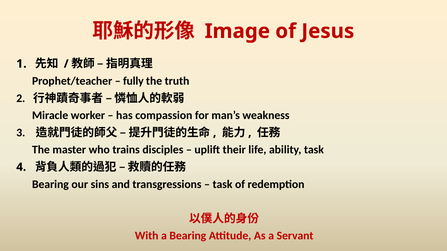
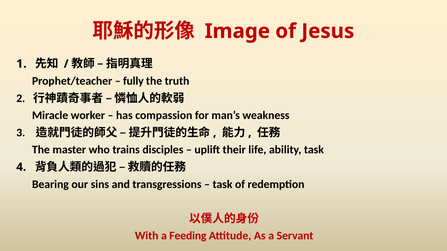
a Bearing: Bearing -> Feeding
